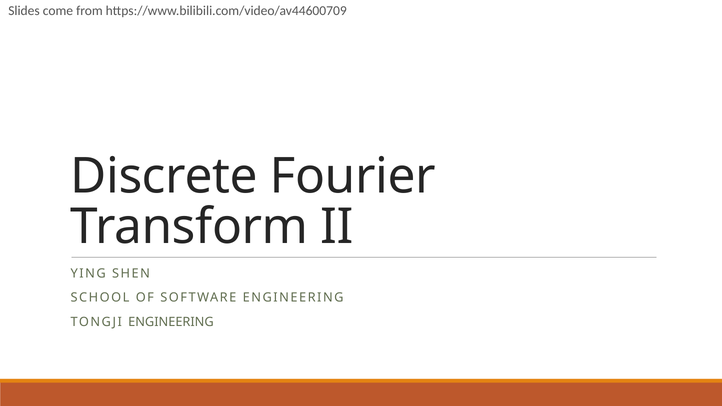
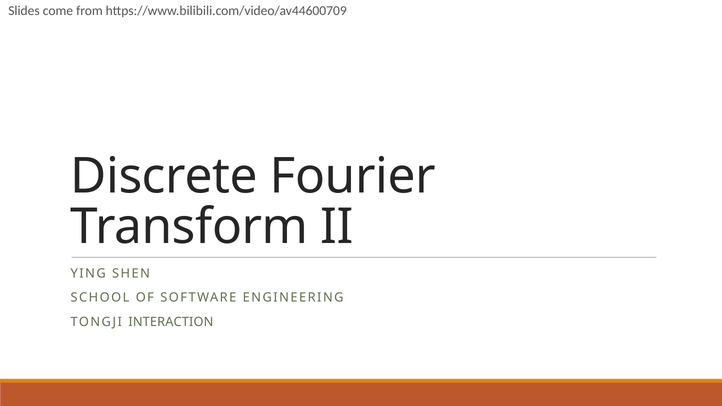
TONGJI ENGINEERING: ENGINEERING -> INTERACTION
